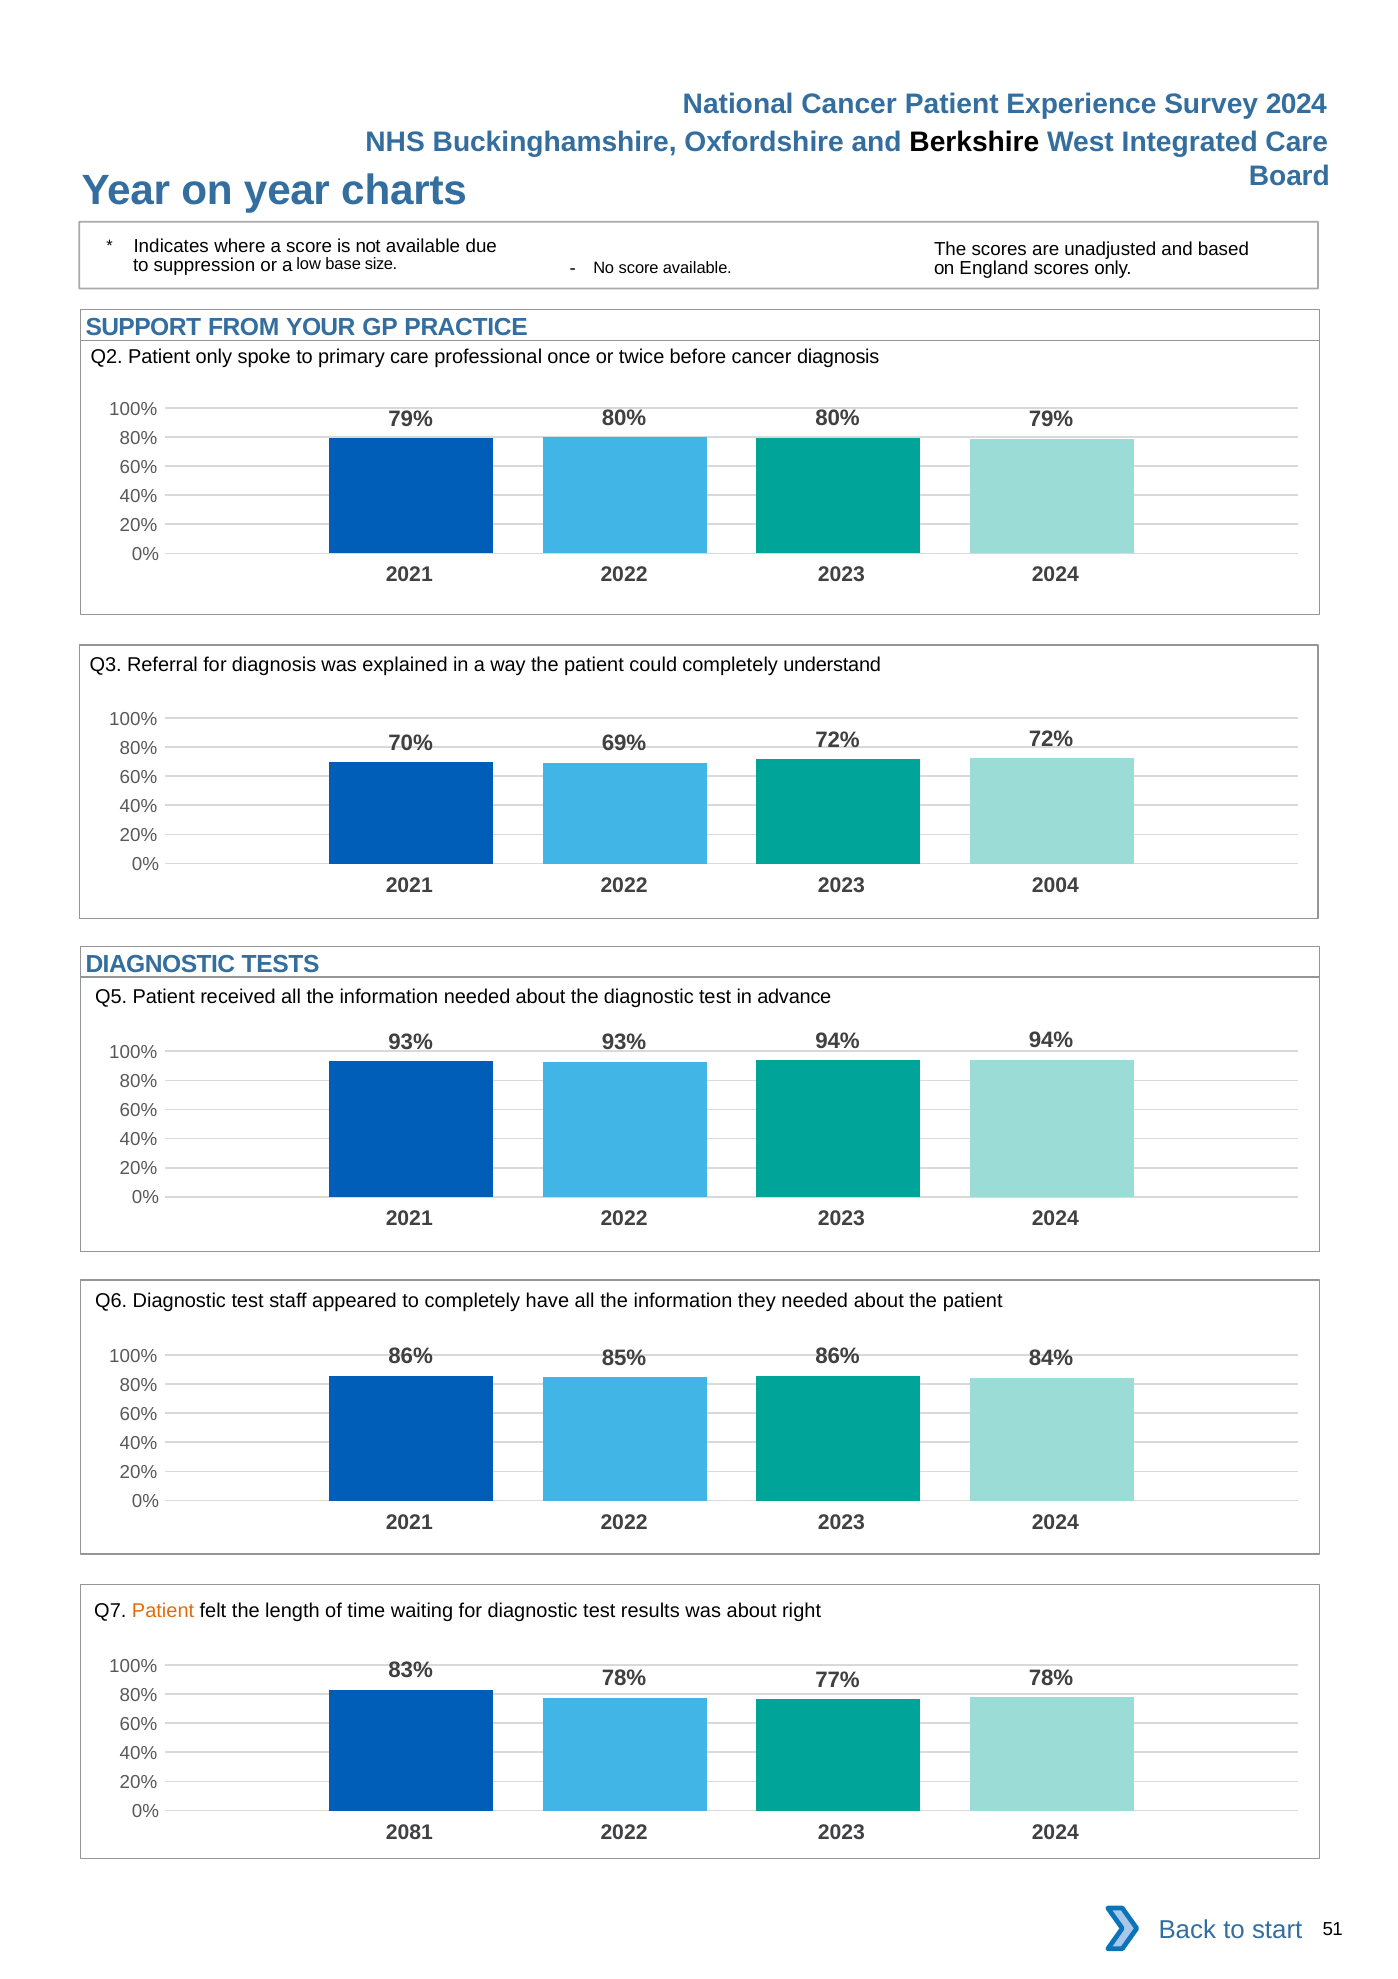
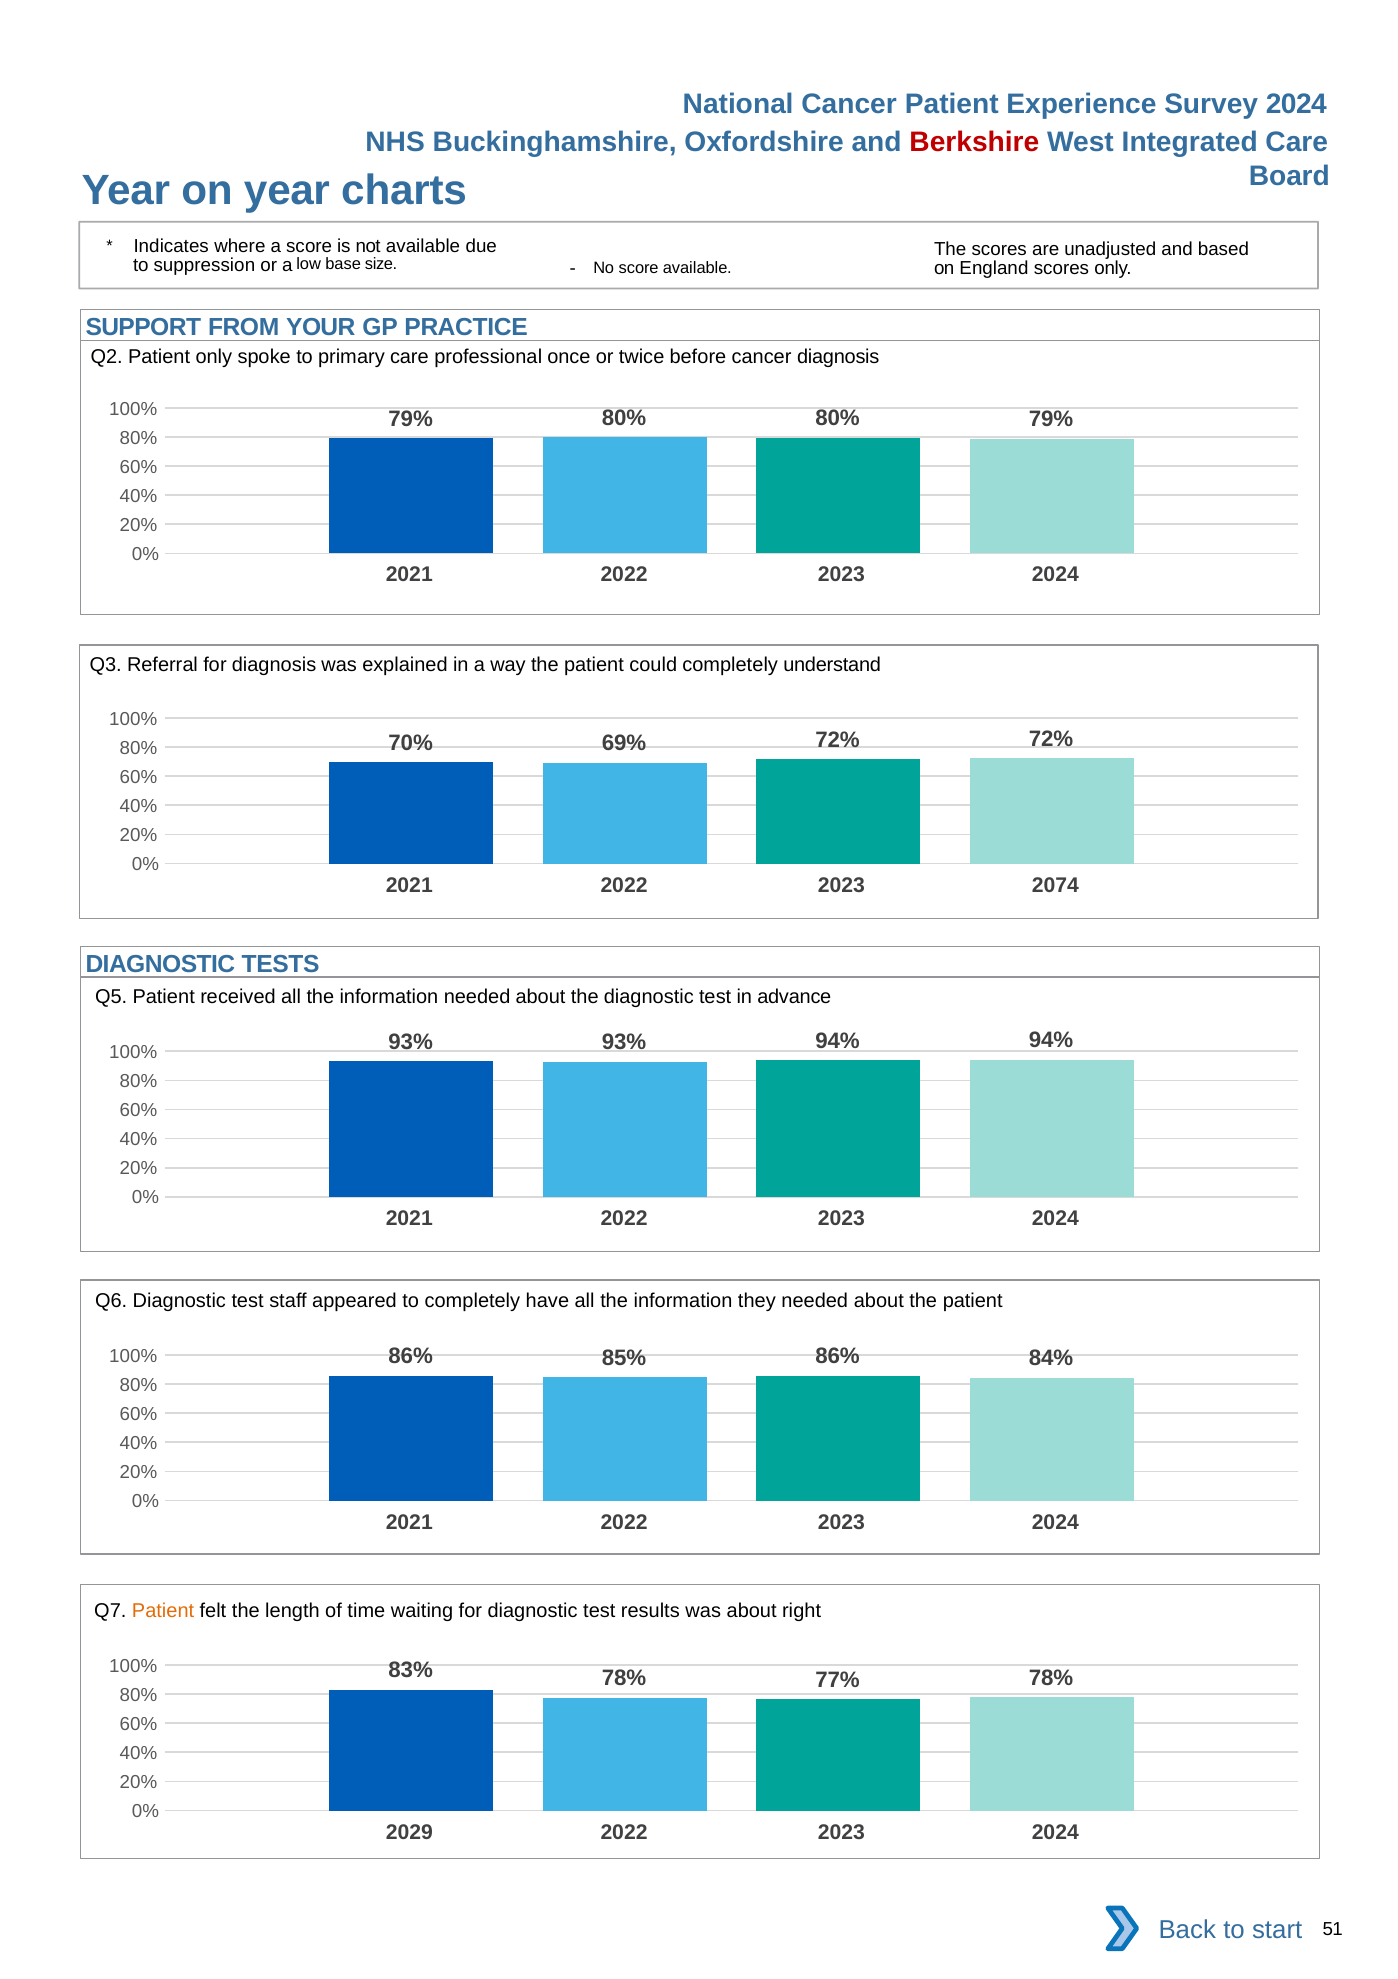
Berkshire colour: black -> red
2004: 2004 -> 2074
2081: 2081 -> 2029
